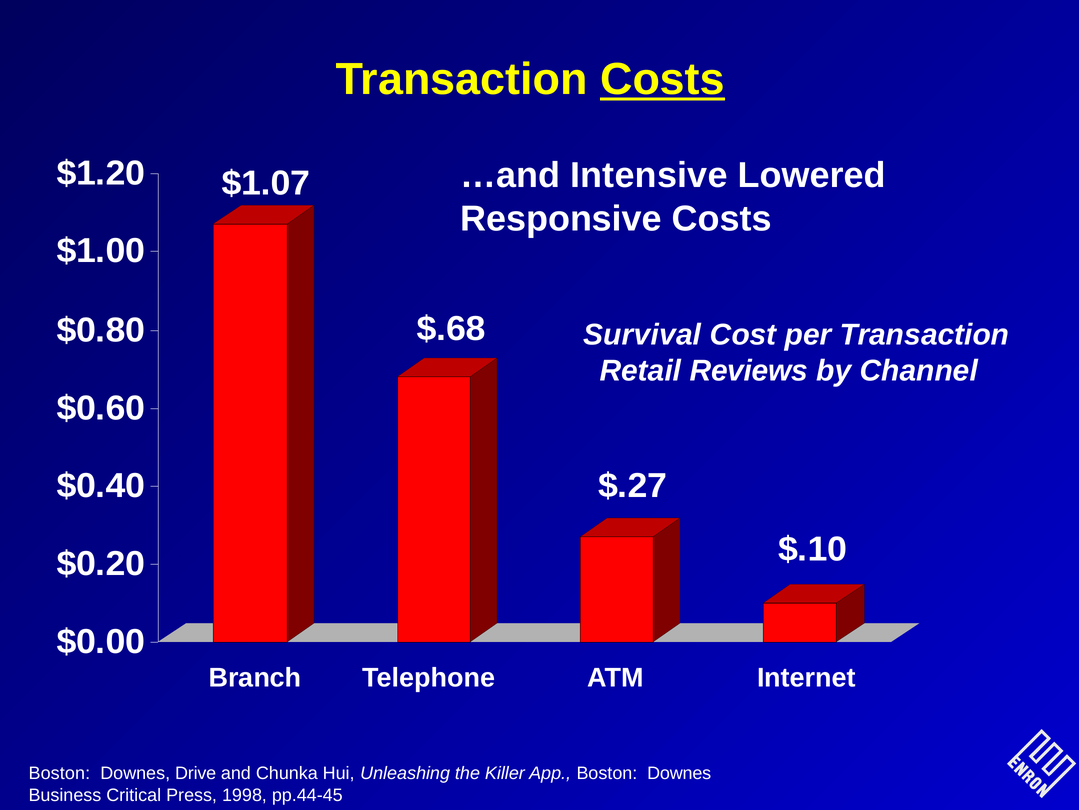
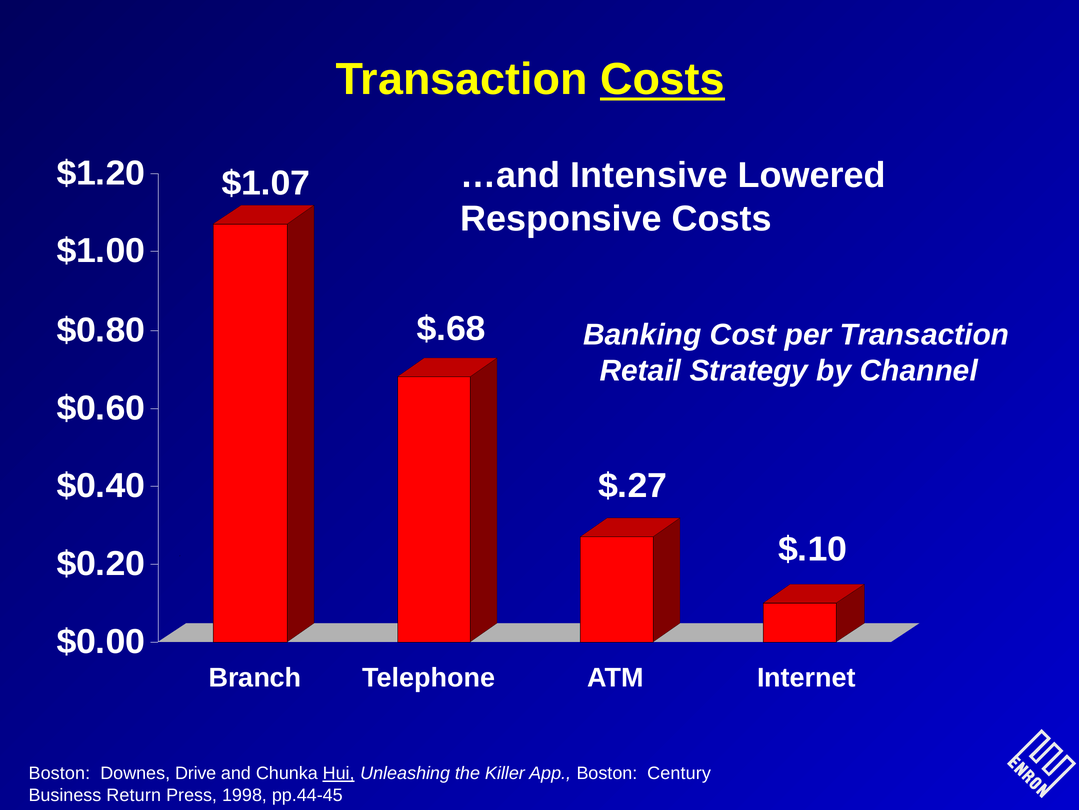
Survival: Survival -> Banking
Reviews: Reviews -> Strategy
Hui underline: none -> present
App Boston Downes: Downes -> Century
Critical: Critical -> Return
